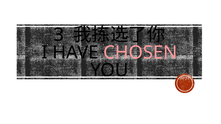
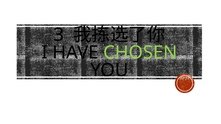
CHOSEN colour: pink -> light green
